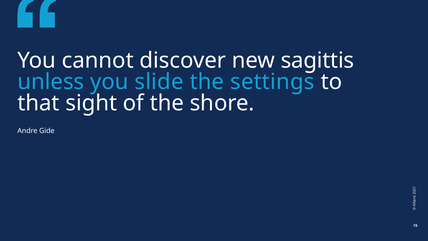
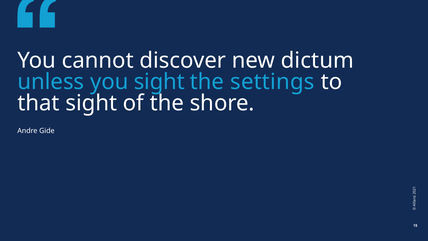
sagittis: sagittis -> dictum
you slide: slide -> sight
